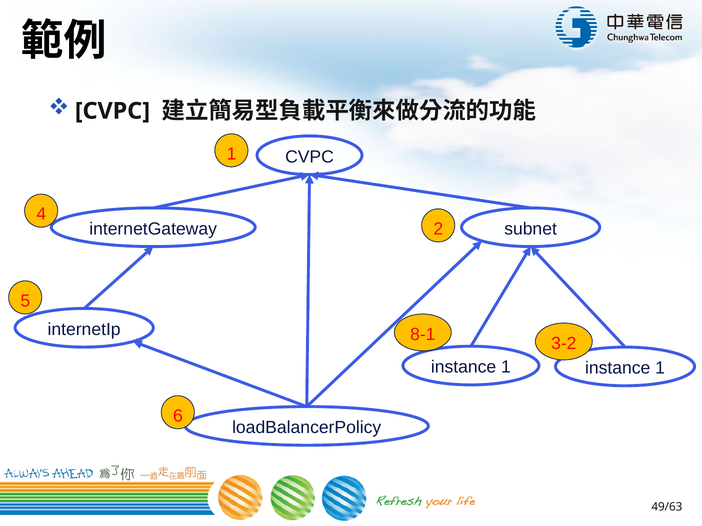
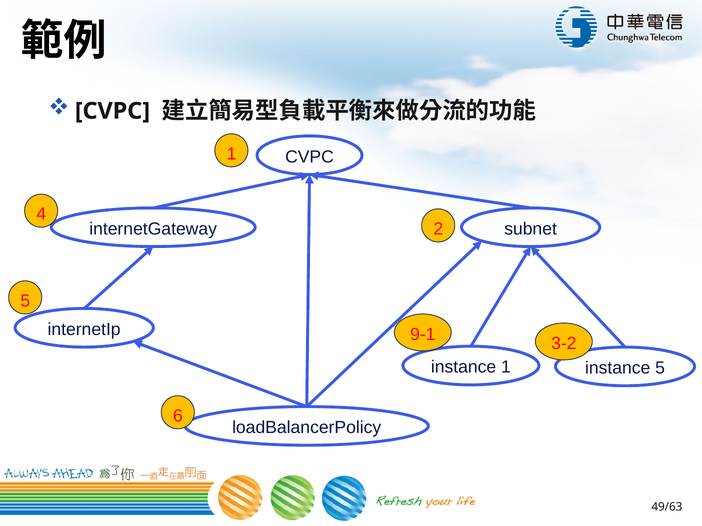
8-1: 8-1 -> 9-1
1 instance 1: 1 -> 5
